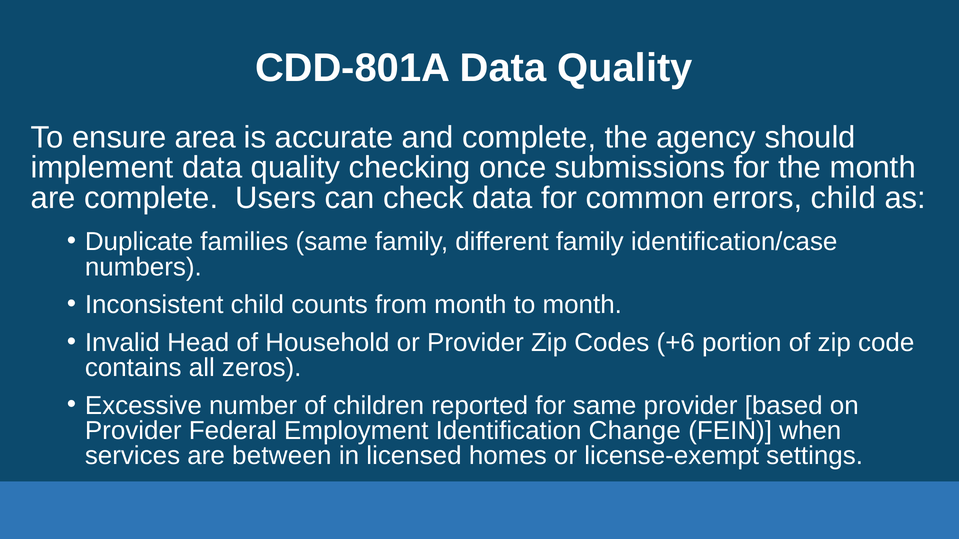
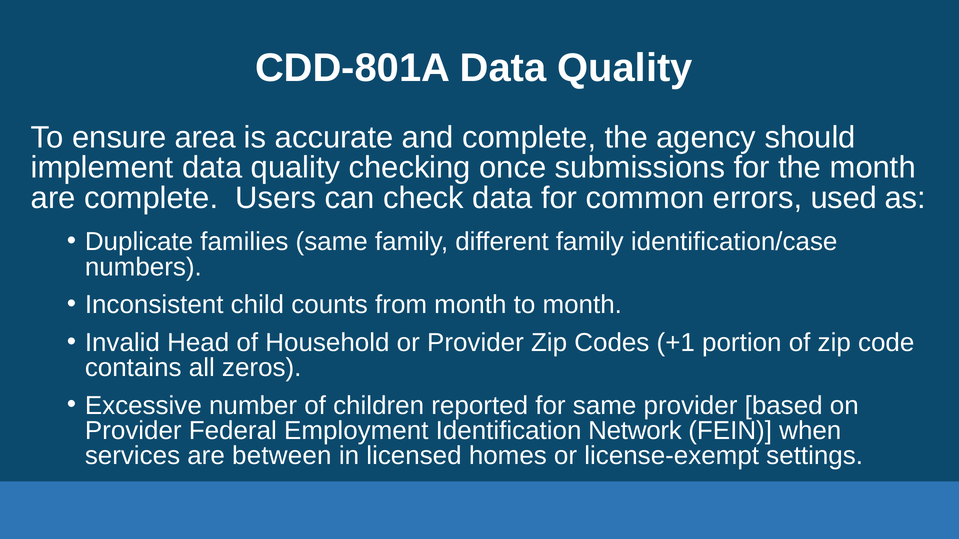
errors child: child -> used
+6: +6 -> +1
Change: Change -> Network
